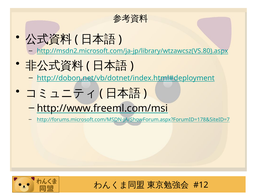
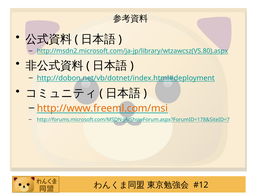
http://www.freeml.com/msi colour: black -> orange
